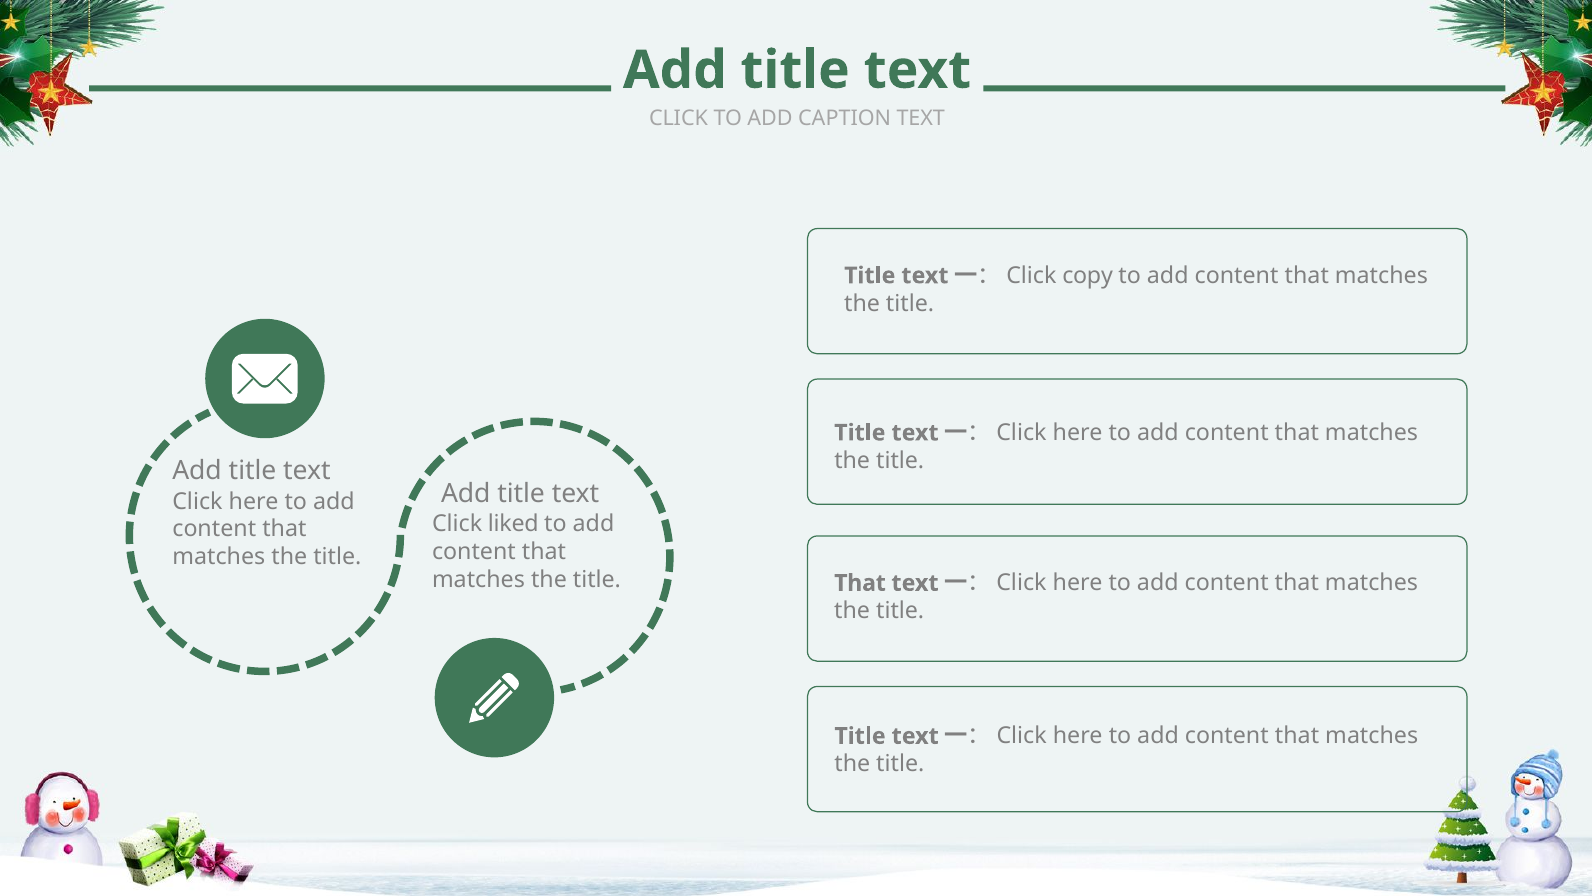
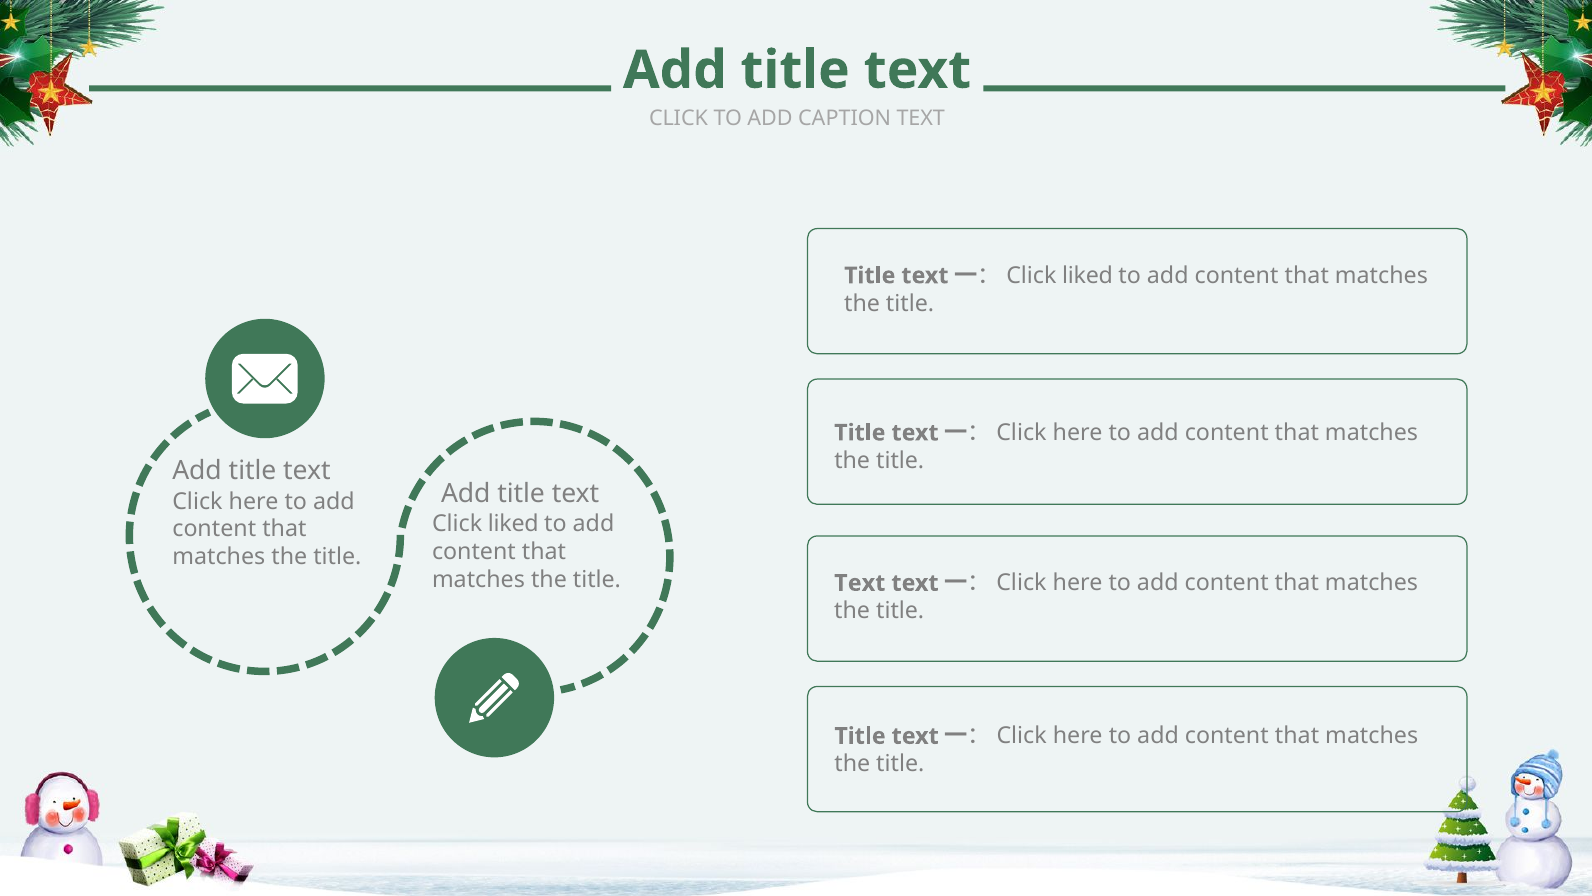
copy at (1088, 276): copy -> liked
That at (860, 583): That -> Text
